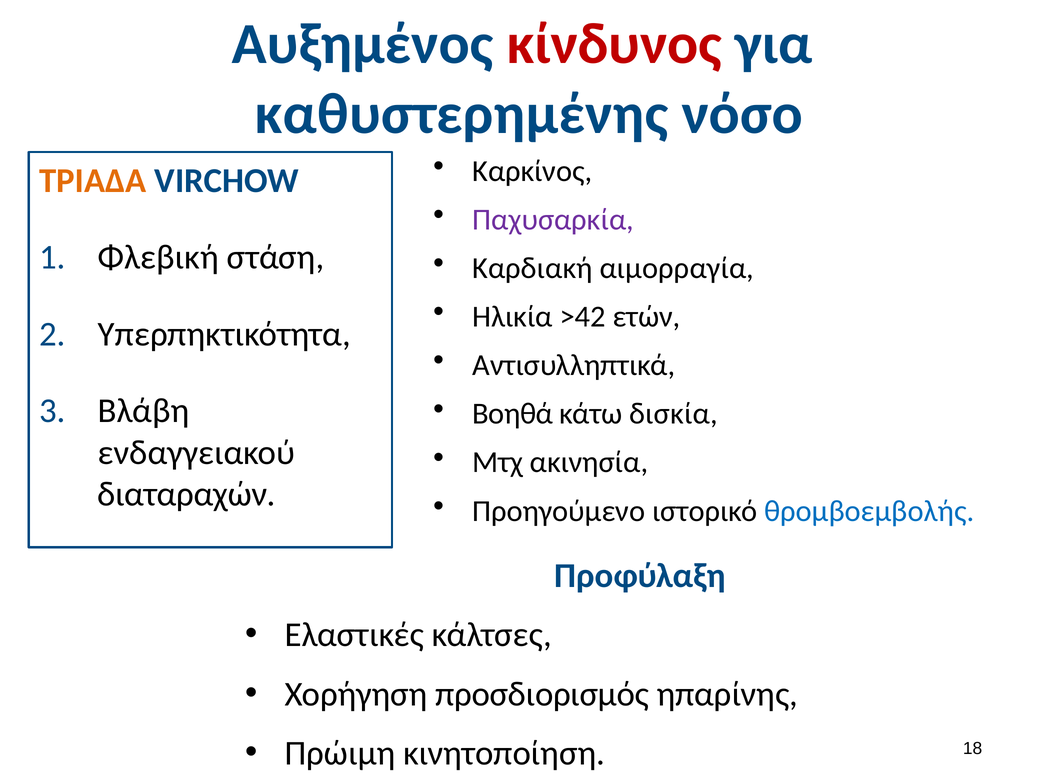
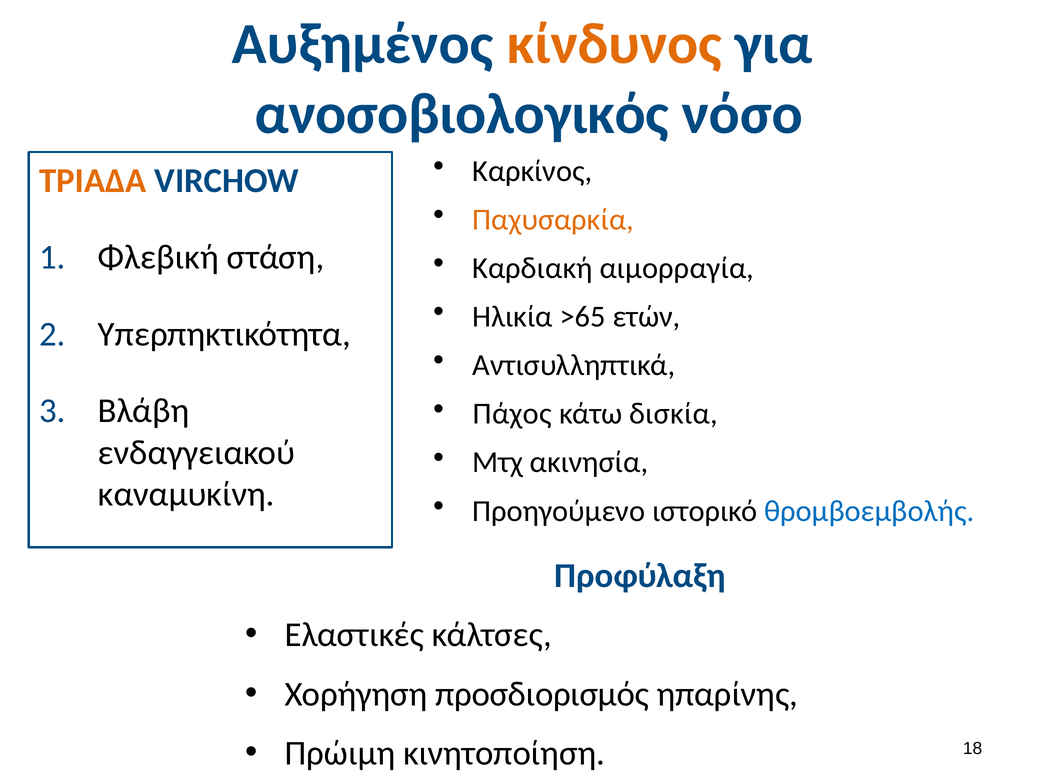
κίνδυνος colour: red -> orange
καθυστερημένης: καθυστερημένης -> ανοσοβιολογικός
Παχυσαρκία colour: purple -> orange
>42: >42 -> >65
Βοηθά: Βοηθά -> Πάχος
διαταραχών: διαταραχών -> καναμυκίνη
